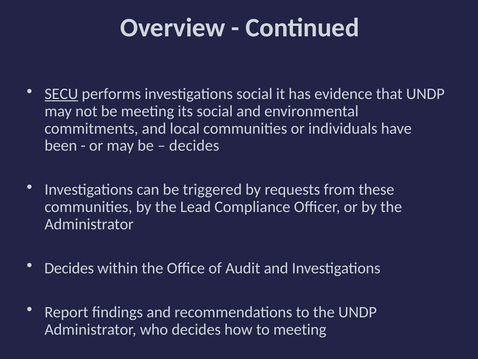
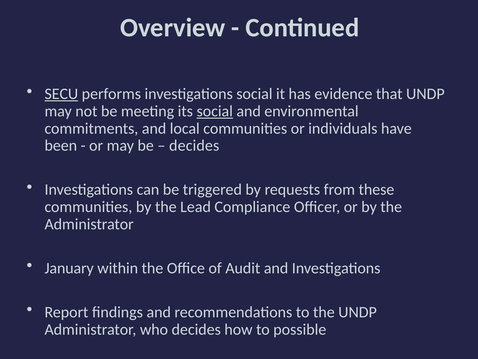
social at (215, 111) underline: none -> present
Decides at (69, 268): Decides -> January
to meeting: meeting -> possible
